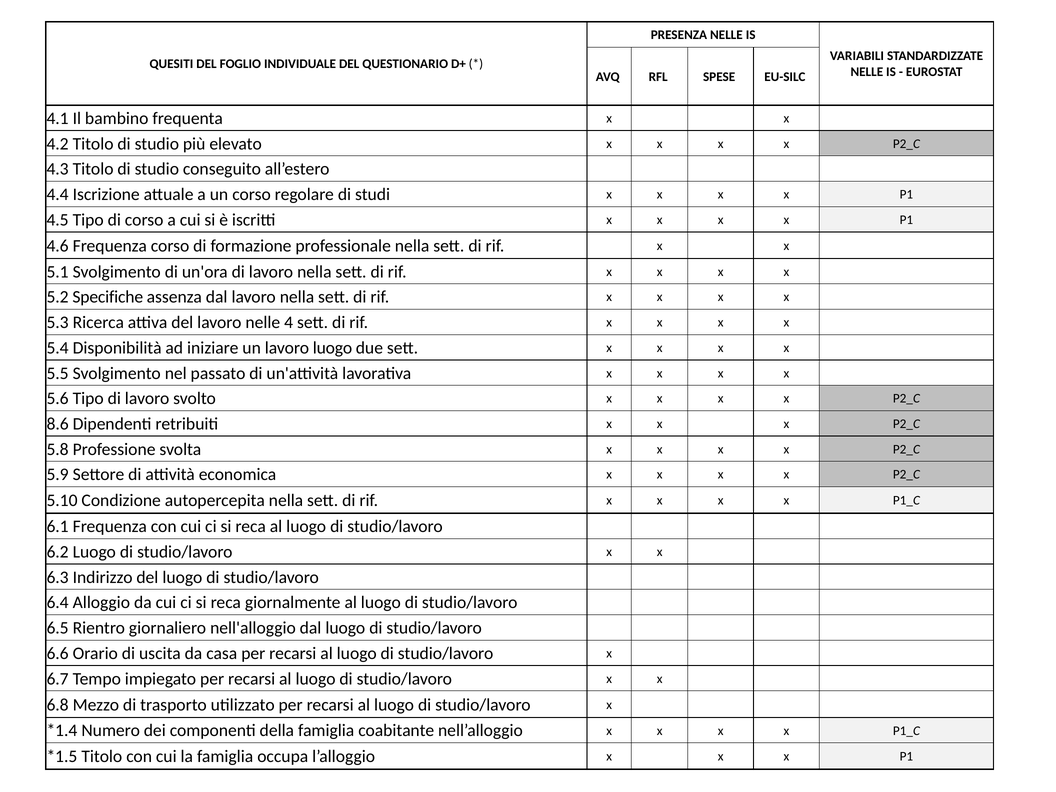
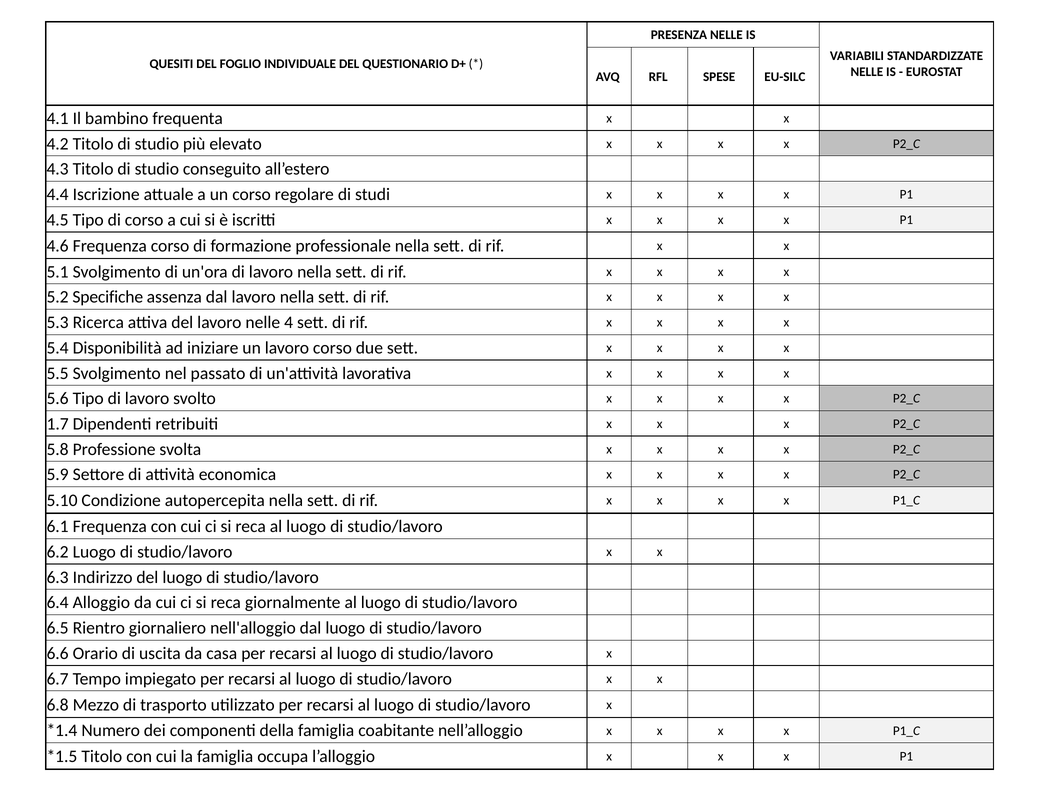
lavoro luogo: luogo -> corso
8.6: 8.6 -> 1.7
